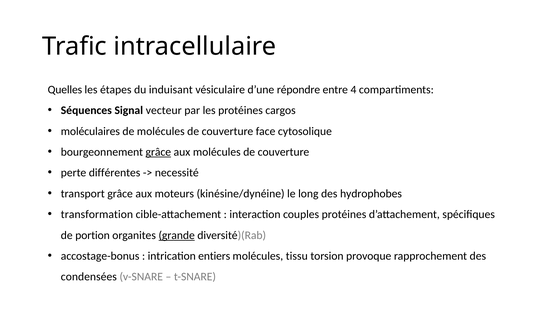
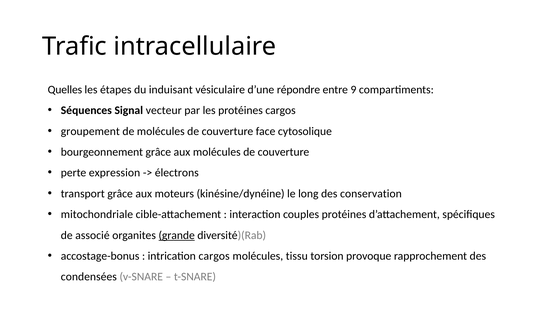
4: 4 -> 9
moléculaires: moléculaires -> groupement
grâce at (158, 152) underline: present -> none
différentes: différentes -> expression
necessité: necessité -> électrons
hydrophobes: hydrophobes -> conservation
transformation: transformation -> mitochondriale
portion: portion -> associé
intrication entiers: entiers -> cargos
